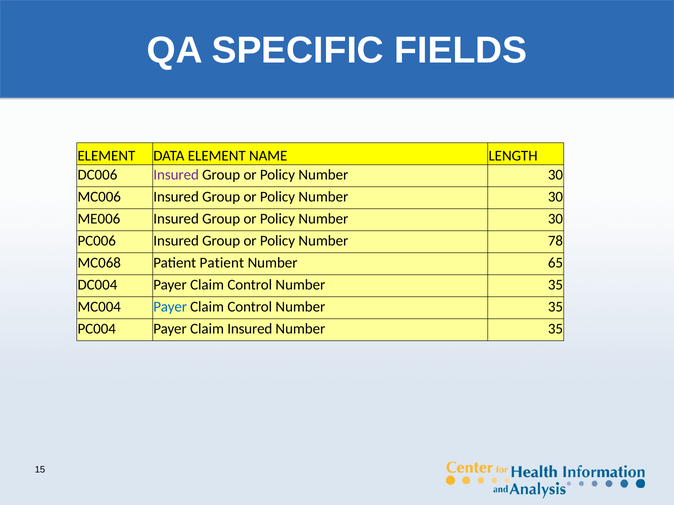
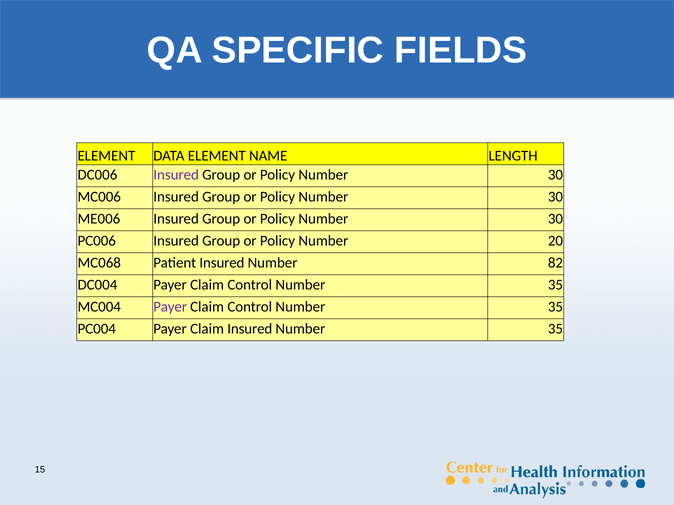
78: 78 -> 20
Patient Patient: Patient -> Insured
65: 65 -> 82
Payer at (170, 307) colour: blue -> purple
